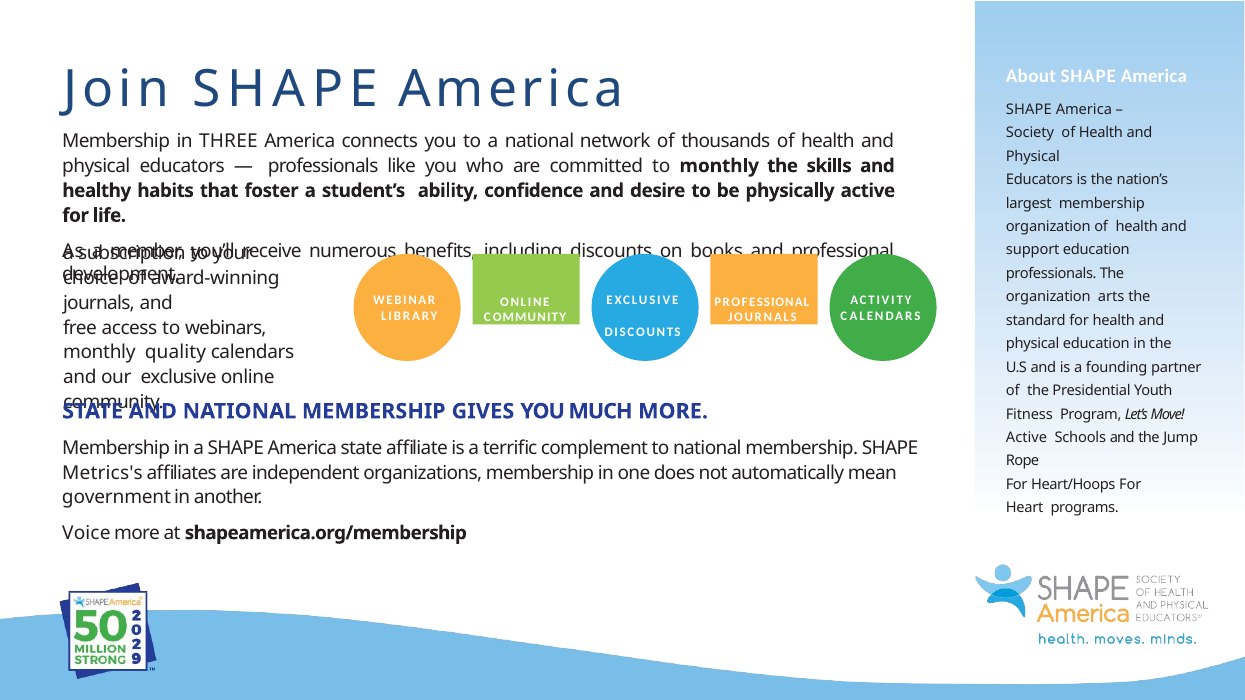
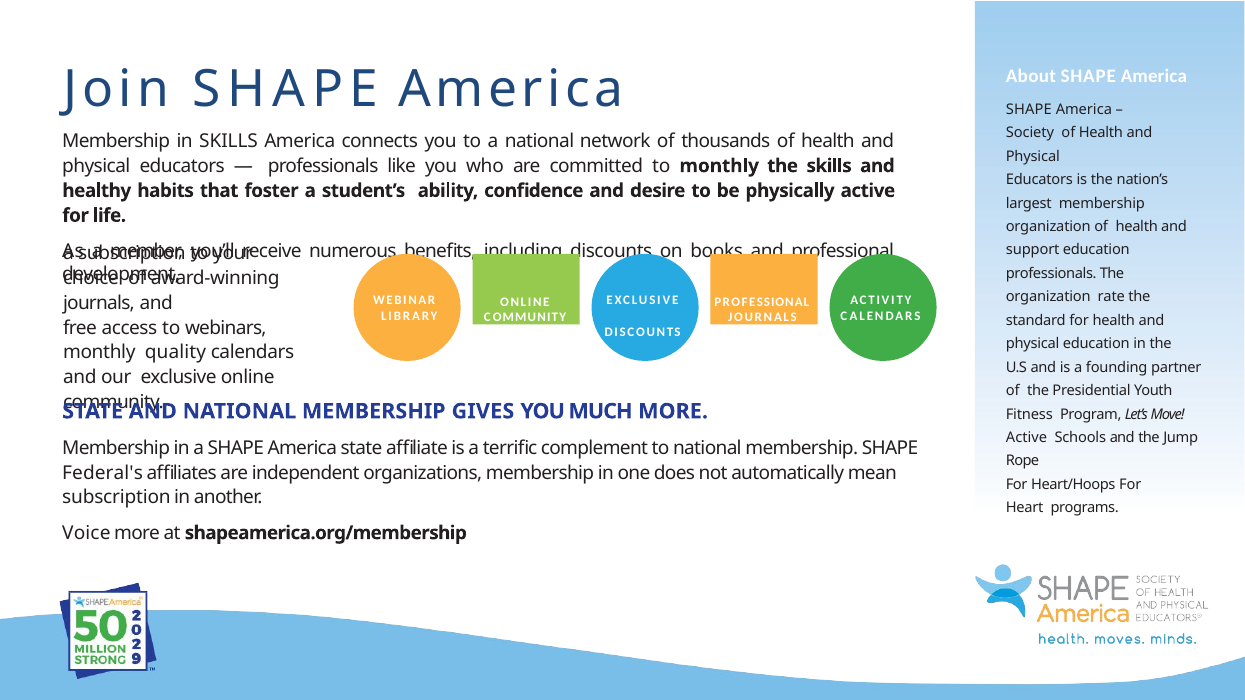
in THREE: THREE -> SKILLS
arts: arts -> rate
Metrics's: Metrics's -> Federal's
government at (116, 498): government -> subscription
